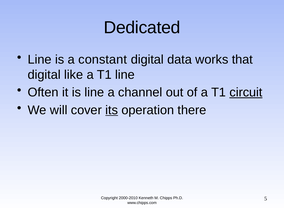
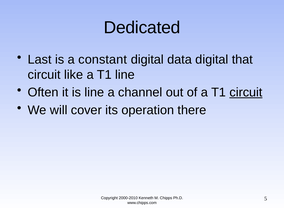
Line at (40, 60): Line -> Last
data works: works -> digital
digital at (44, 75): digital -> circuit
its underline: present -> none
